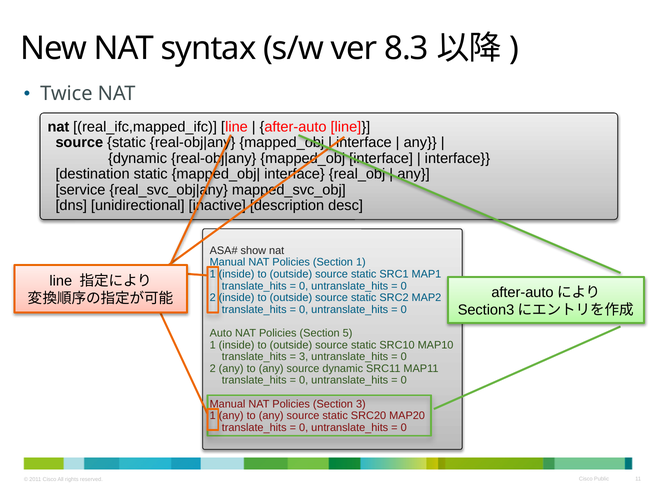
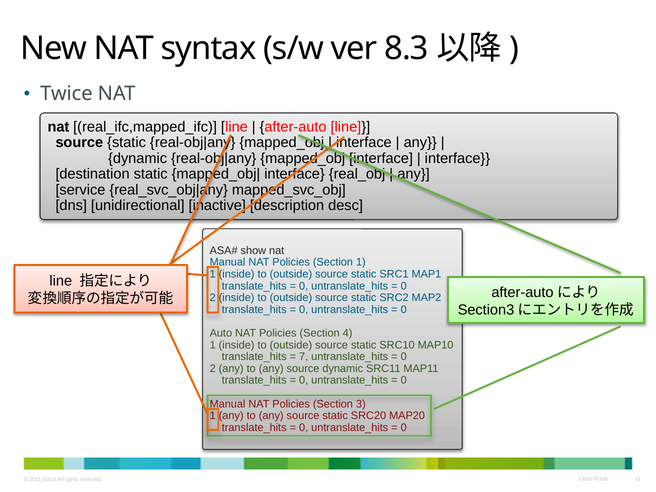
5: 5 -> 4
3 at (304, 357): 3 -> 7
